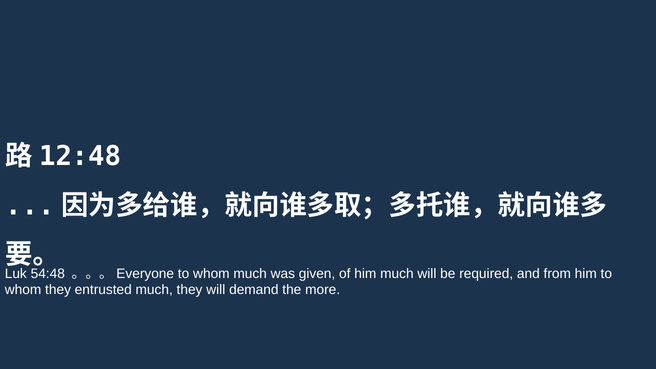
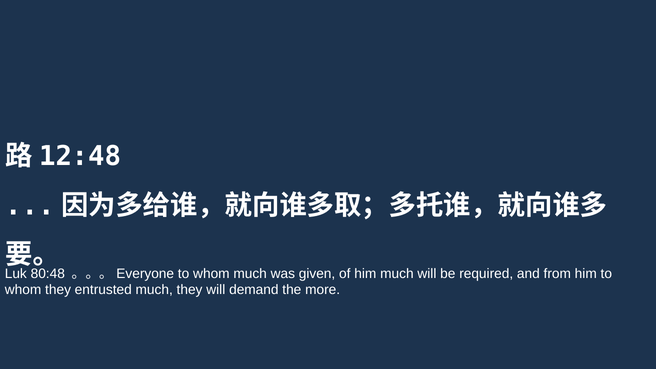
54:48: 54:48 -> 80:48
